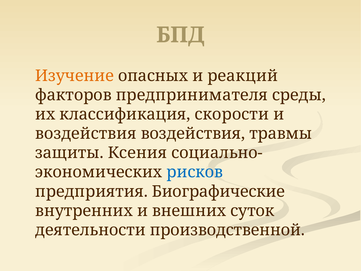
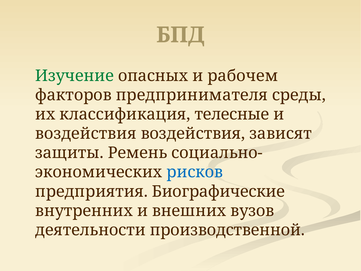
Изучение colour: orange -> green
реакций: реакций -> рабочем
скорости: скорости -> телесные
травмы: травмы -> зависят
Ксения: Ксения -> Ремень
суток: суток -> вузов
